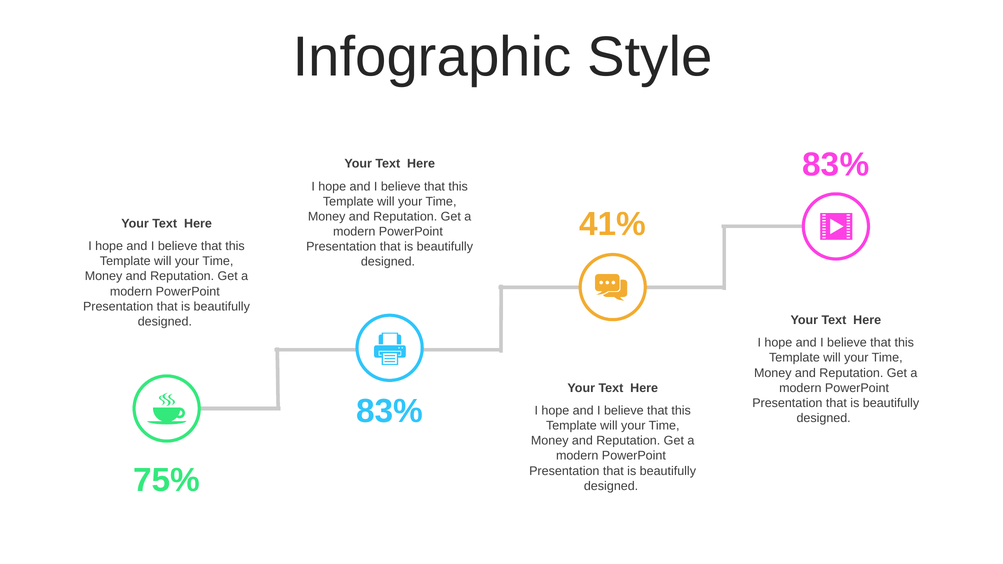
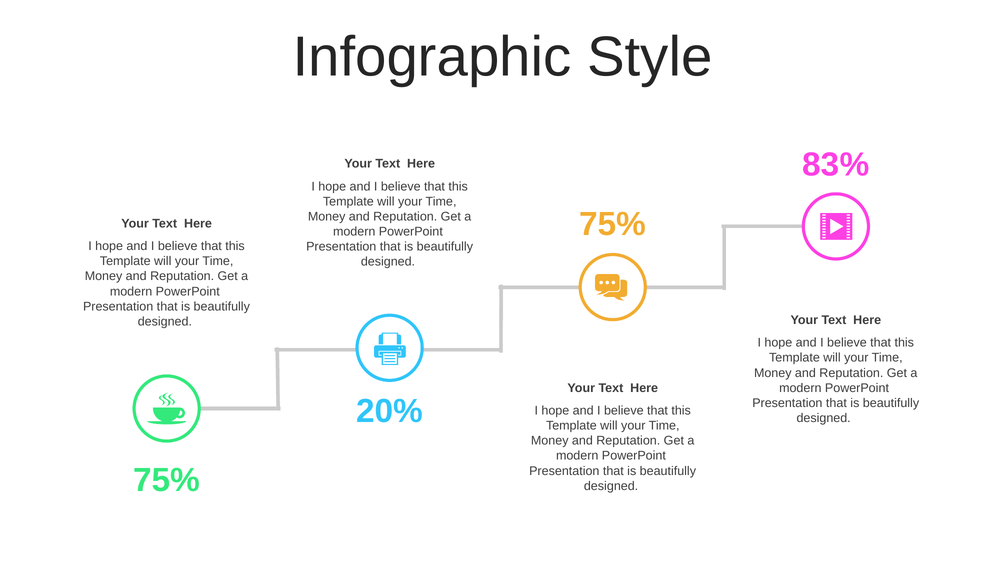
41% at (613, 224): 41% -> 75%
83% at (390, 411): 83% -> 20%
